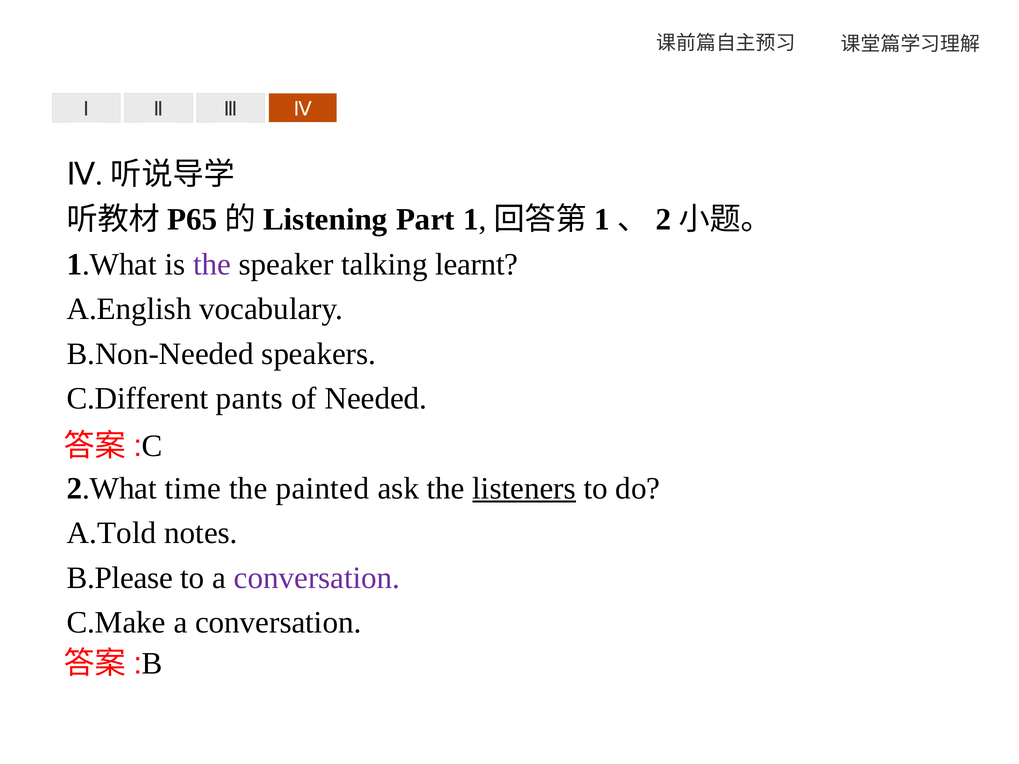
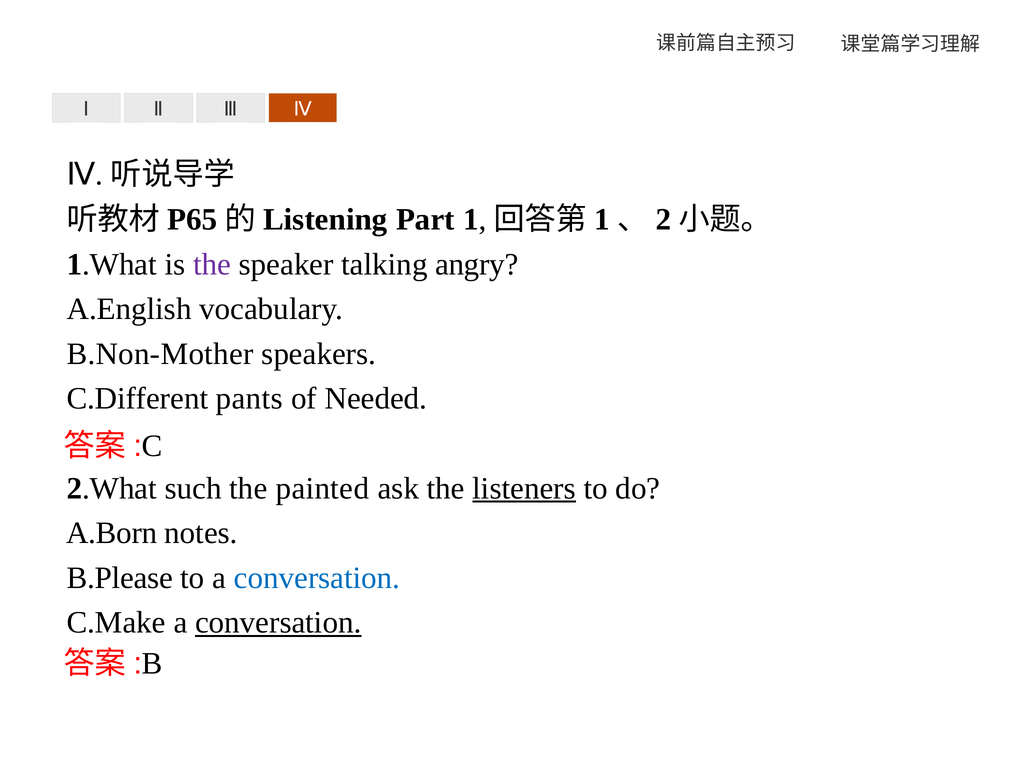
learnt: learnt -> angry
B.Non-Needed: B.Non-Needed -> B.Non-Mother
time: time -> such
A.Told: A.Told -> A.Born
conversation at (317, 578) colour: purple -> blue
conversation at (278, 623) underline: none -> present
